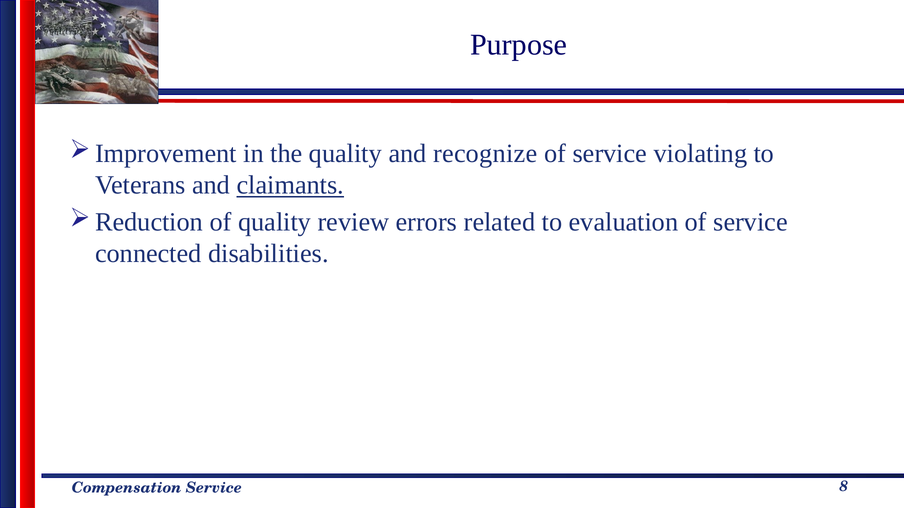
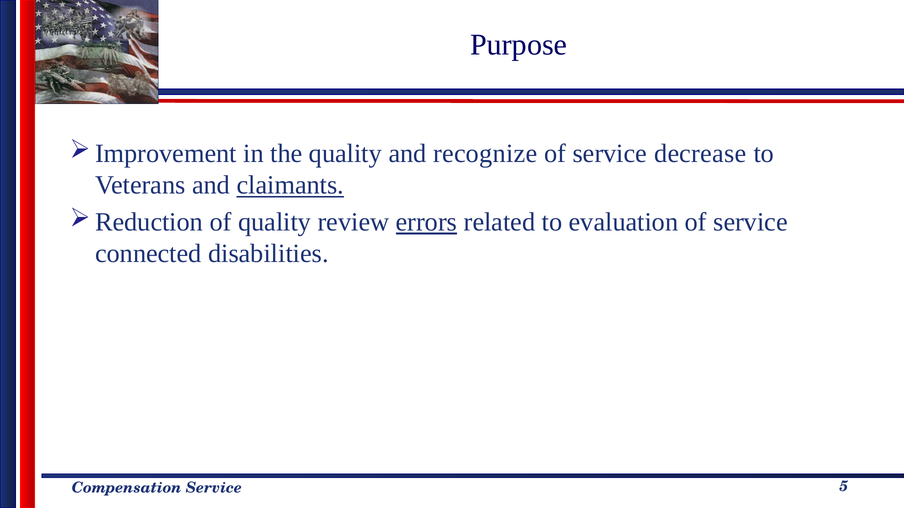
violating: violating -> decrease
errors underline: none -> present
8: 8 -> 5
